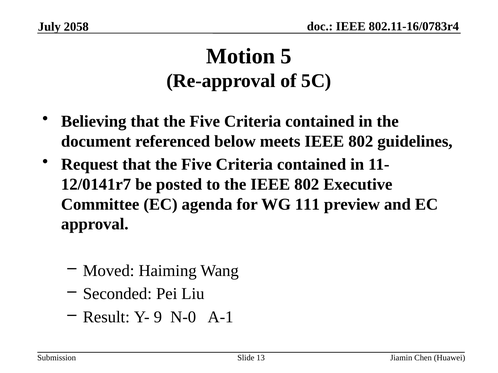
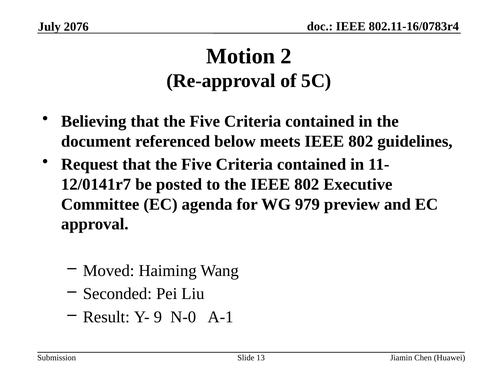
2058: 2058 -> 2076
5: 5 -> 2
111: 111 -> 979
